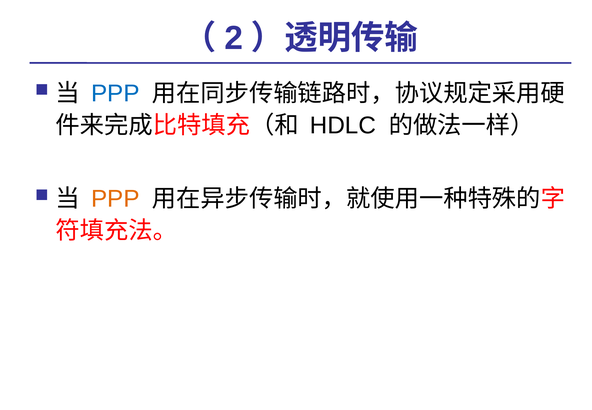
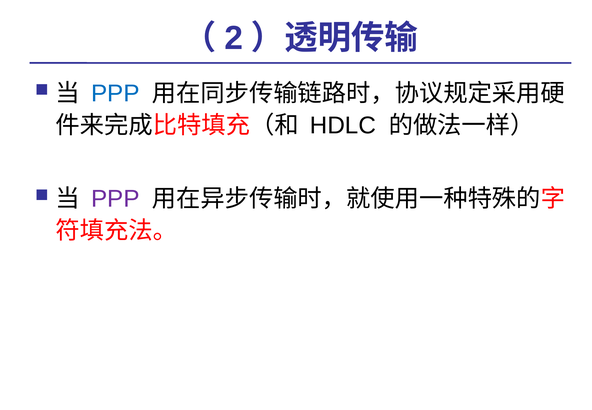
PPP at (115, 199) colour: orange -> purple
